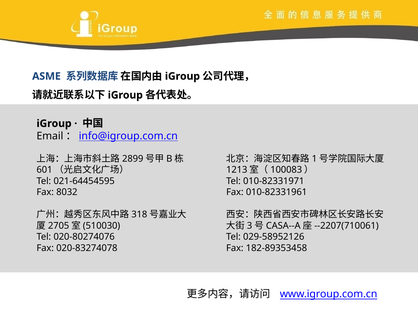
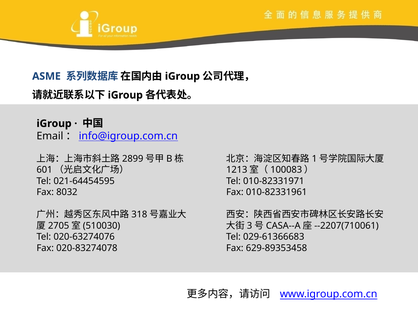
020-80274076: 020-80274076 -> 020-63274076
029-58952126: 029-58952126 -> 029-61366683
182-89353458: 182-89353458 -> 629-89353458
